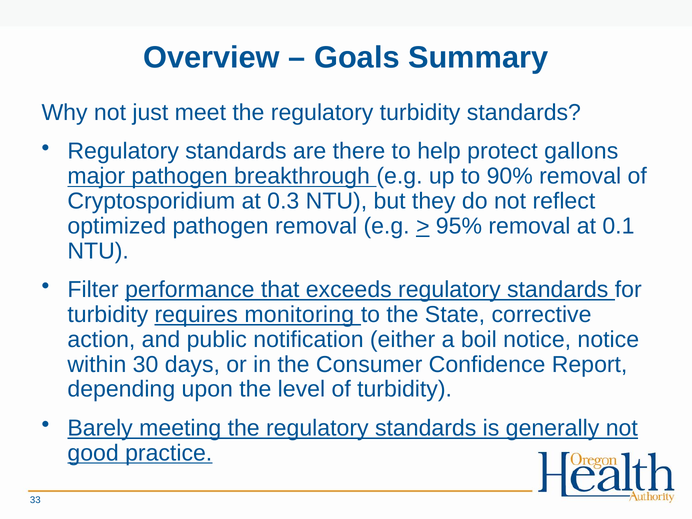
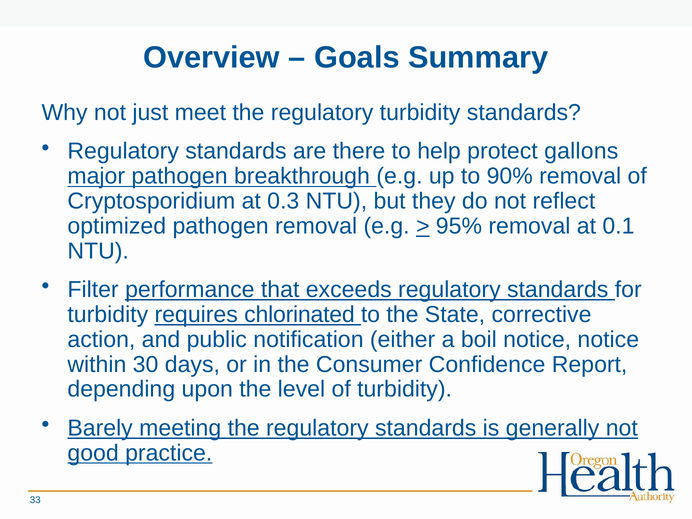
monitoring: monitoring -> chlorinated
